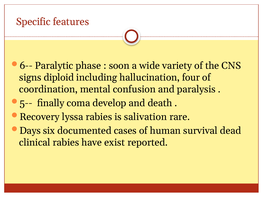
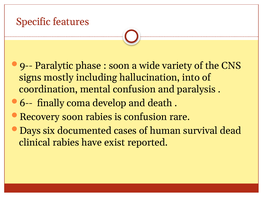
6--: 6-- -> 9--
diploid: diploid -> mostly
four: four -> into
5--: 5-- -> 6--
Recovery lyssa: lyssa -> soon
is salivation: salivation -> confusion
